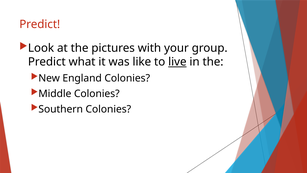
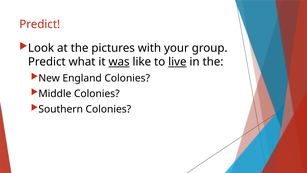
was underline: none -> present
